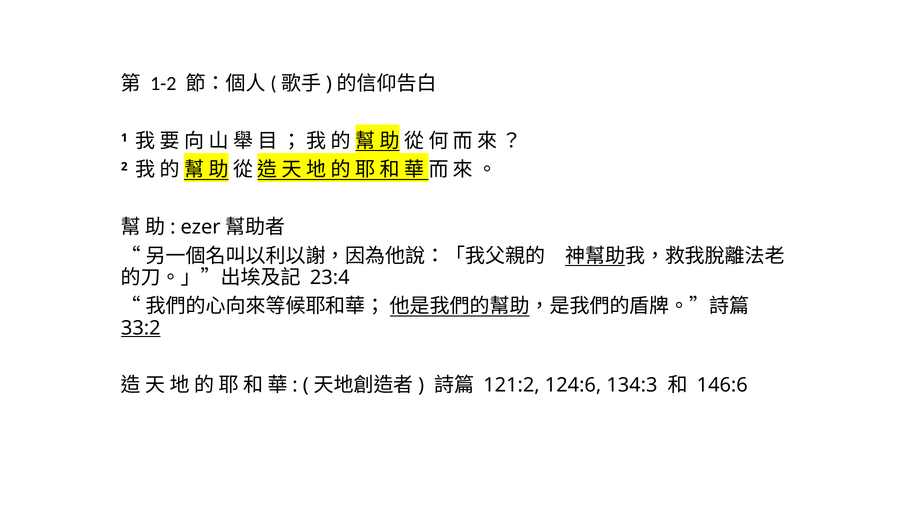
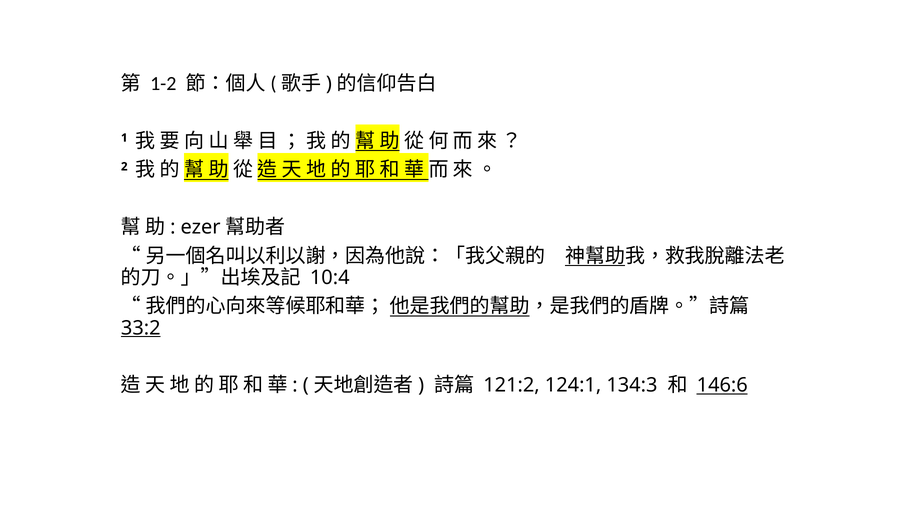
23:4: 23:4 -> 10:4
124:6: 124:6 -> 124:1
146:6 underline: none -> present
